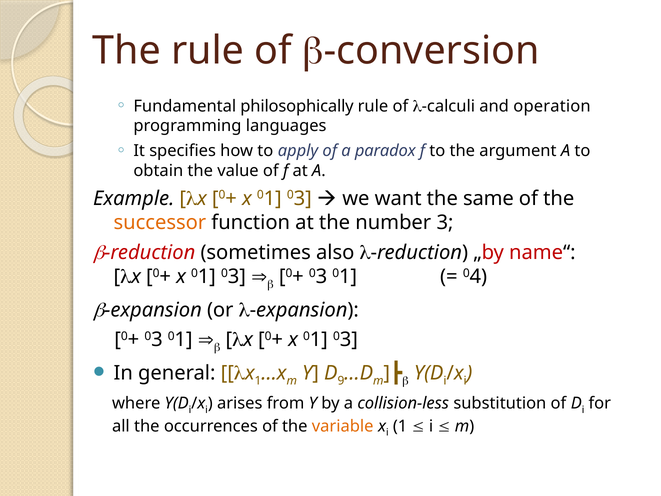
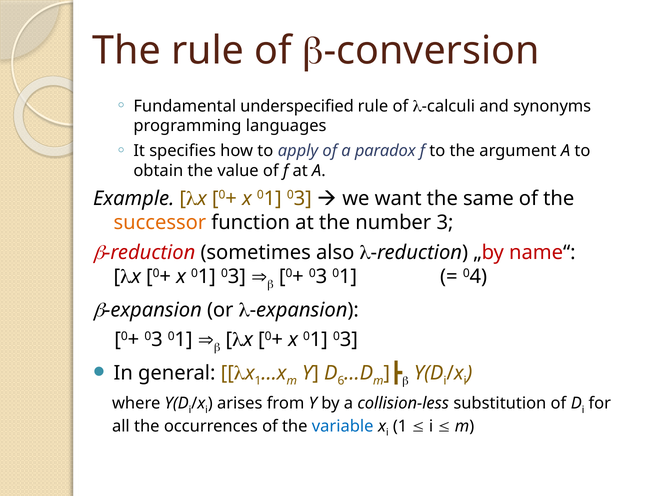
philosophically: philosophically -> underspecified
operation: operation -> synonyms
9: 9 -> 6
variable colour: orange -> blue
